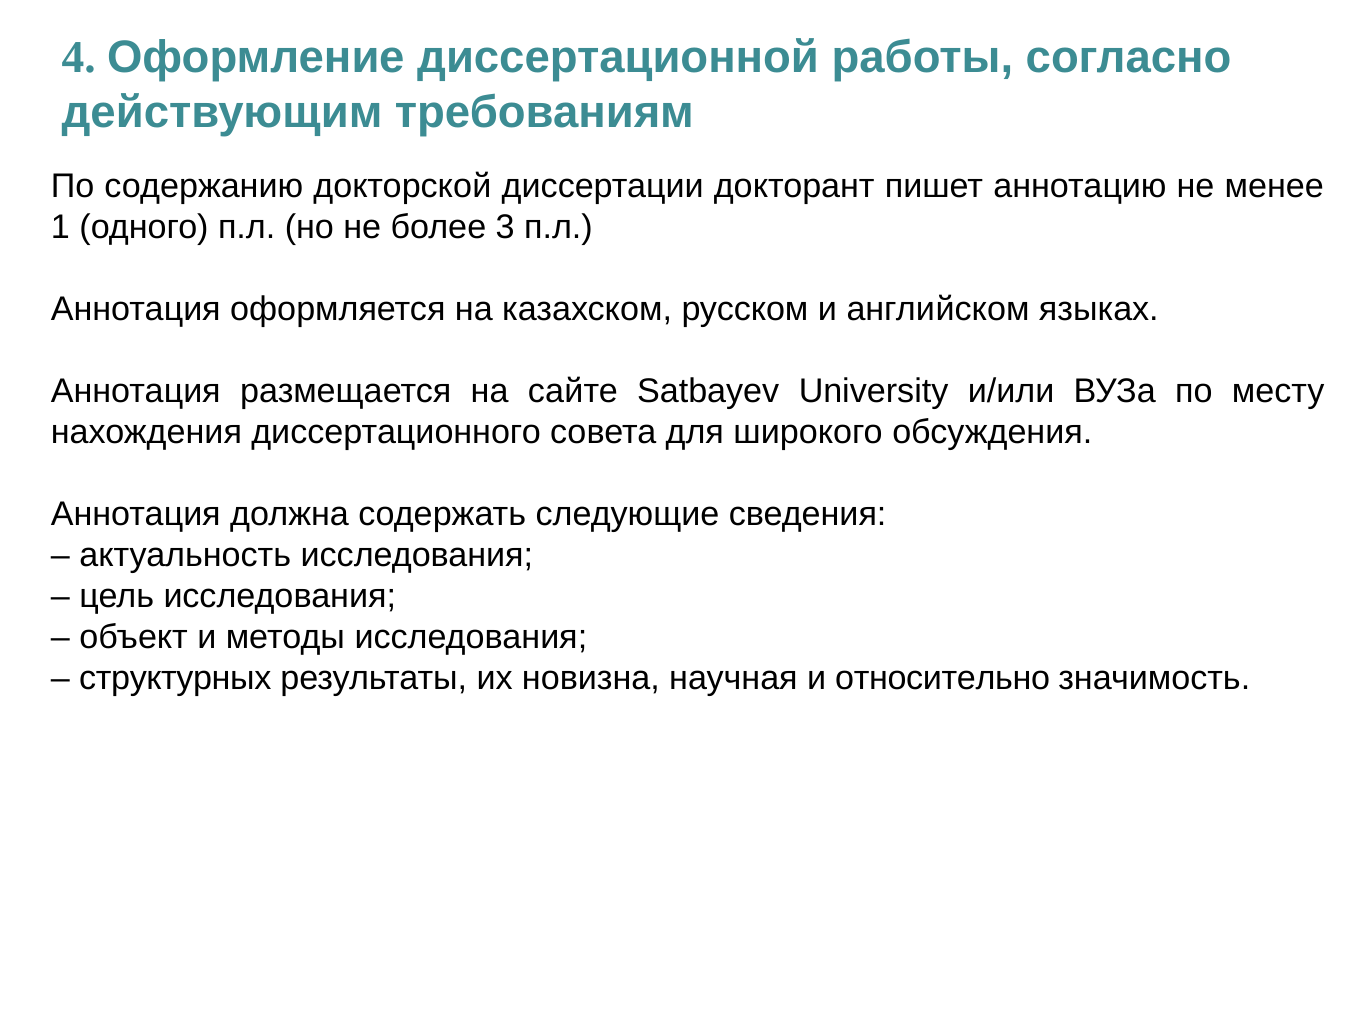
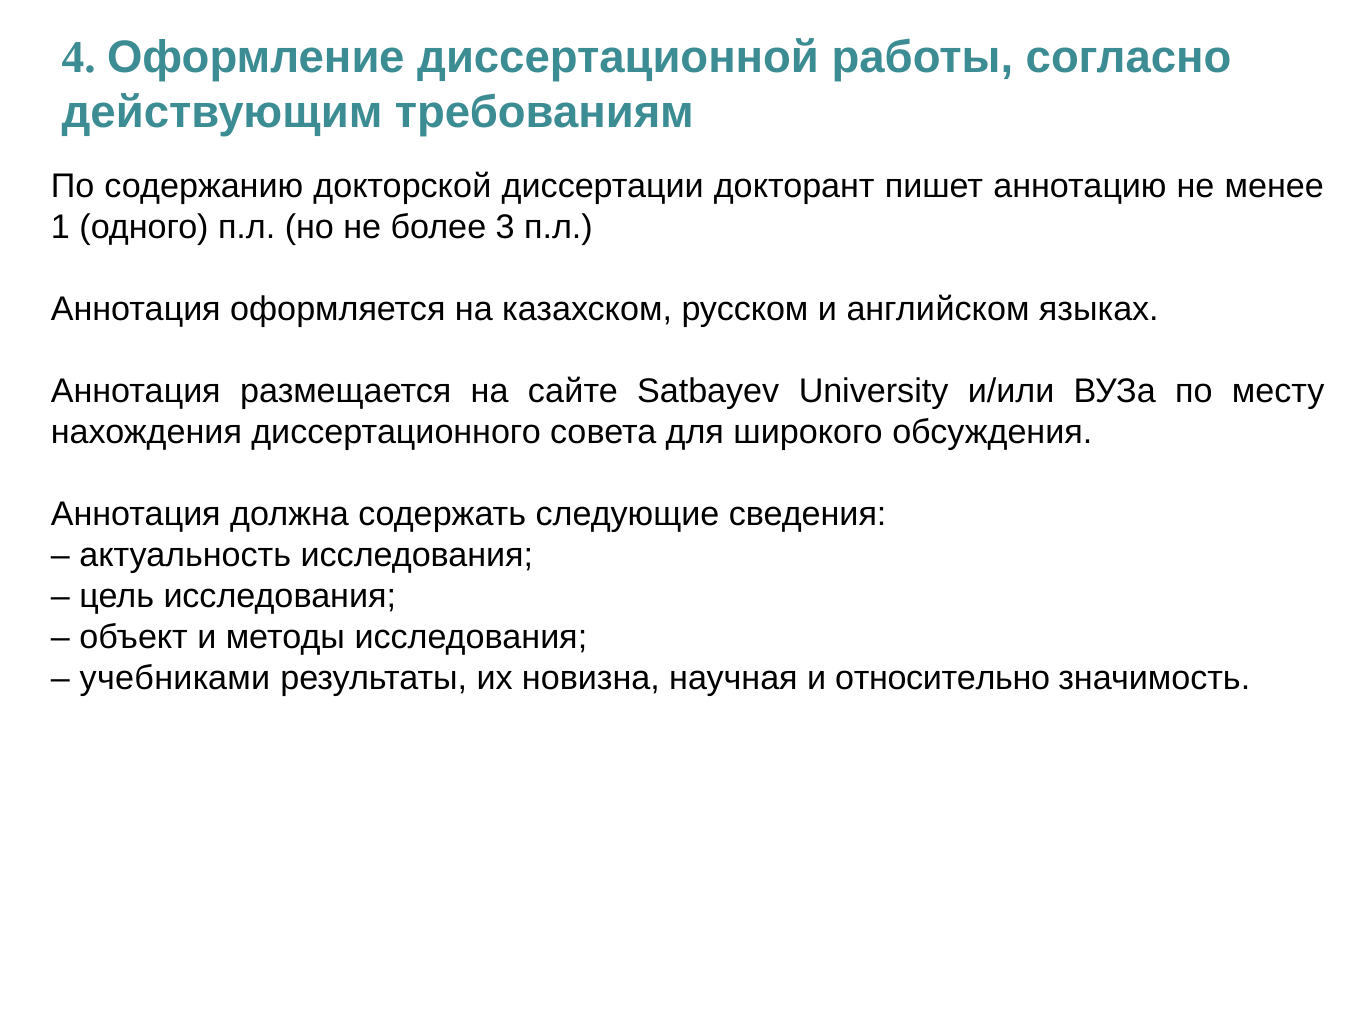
структурных: структурных -> учебниками
